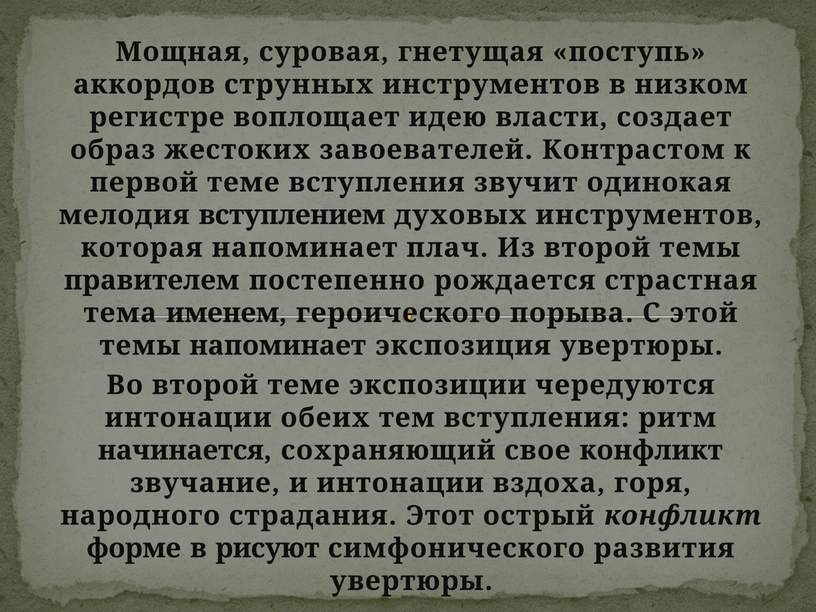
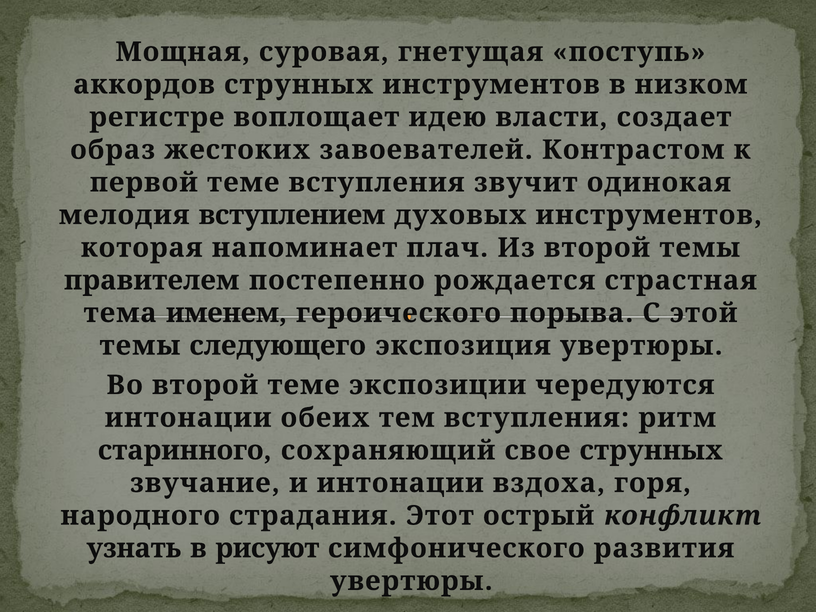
темы напоминает: напоминает -> следующего
начинается: начинается -> старинного
свое конфликт: конфликт -> струнных
форме: форме -> узнать
